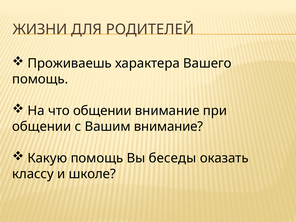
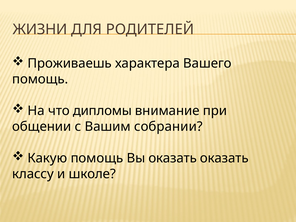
что общении: общении -> дипломы
Вашим внимание: внимание -> собрании
Вы беседы: беседы -> оказать
